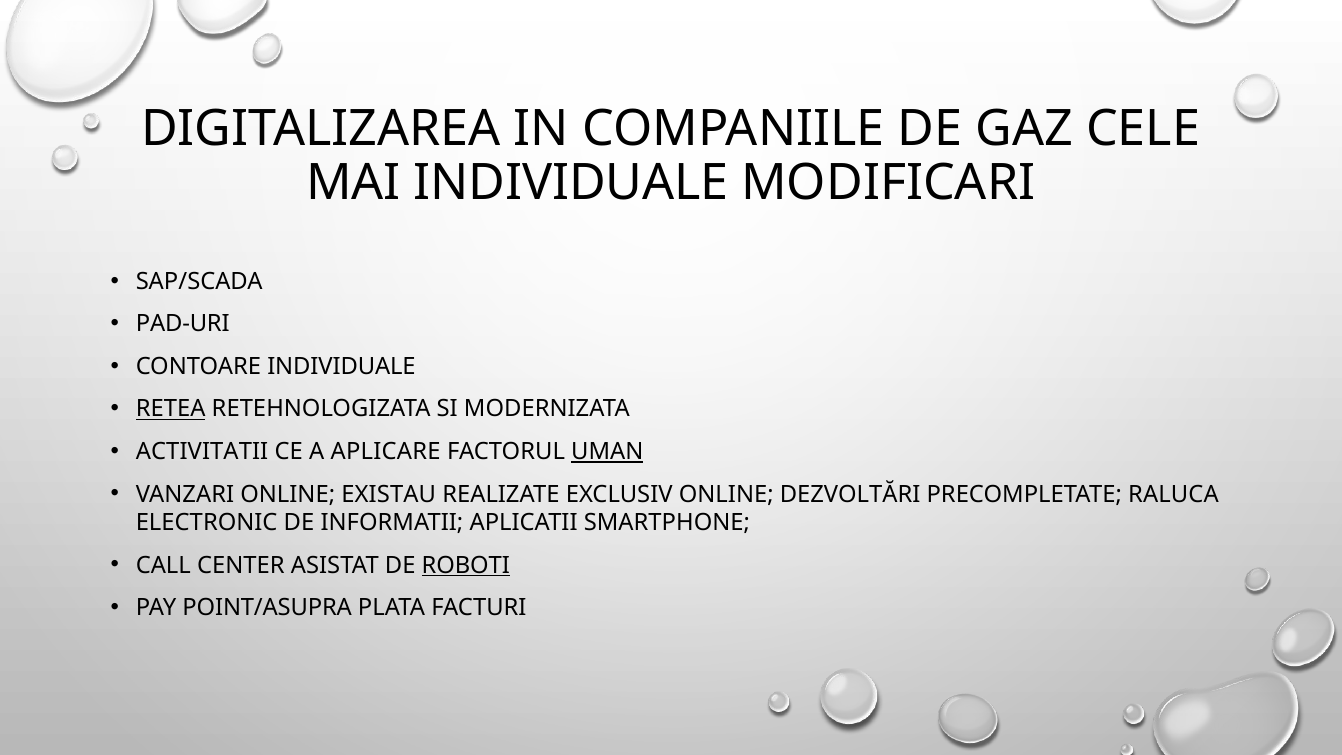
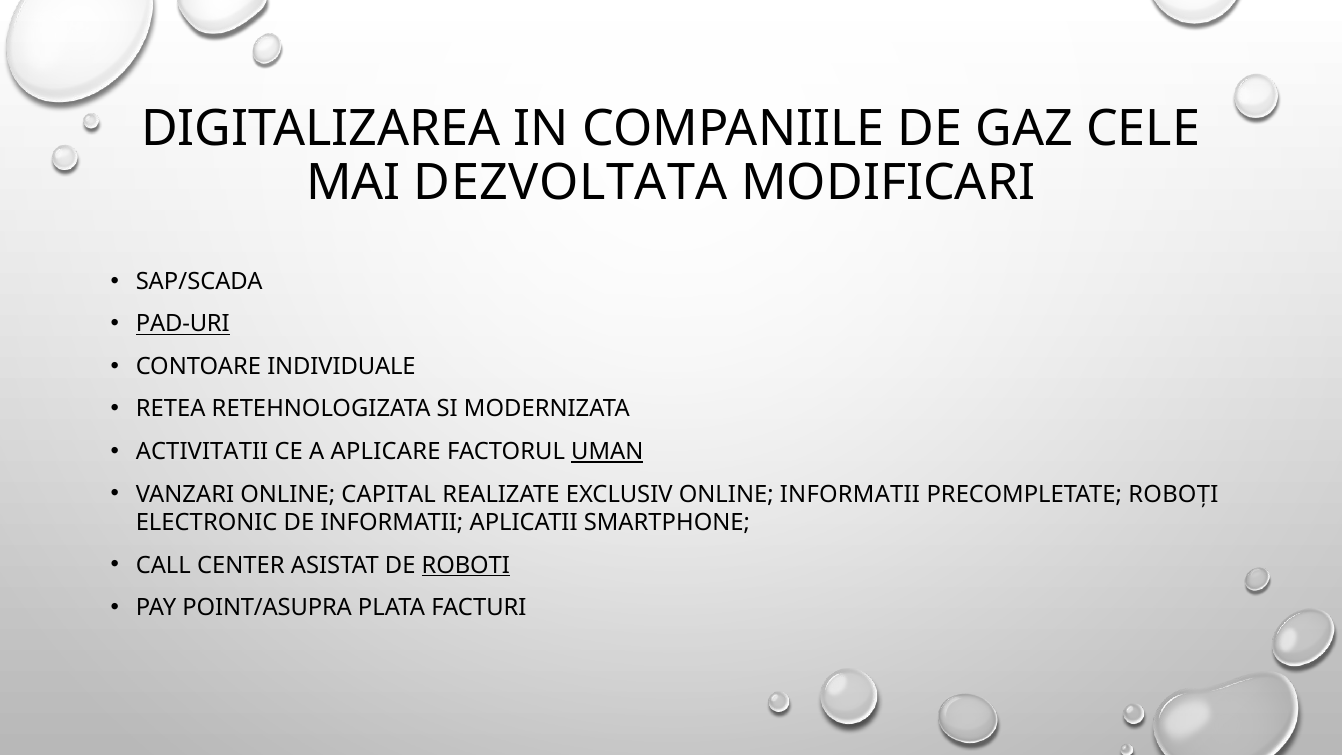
MAI INDIVIDUALE: INDIVIDUALE -> DEZVOLTATA
PAD-URI underline: none -> present
RETEA underline: present -> none
EXISTAU: EXISTAU -> CAPITAL
ONLINE DEZVOLTĂRI: DEZVOLTĂRI -> INFORMATII
RALUCA: RALUCA -> ROBOȚI
